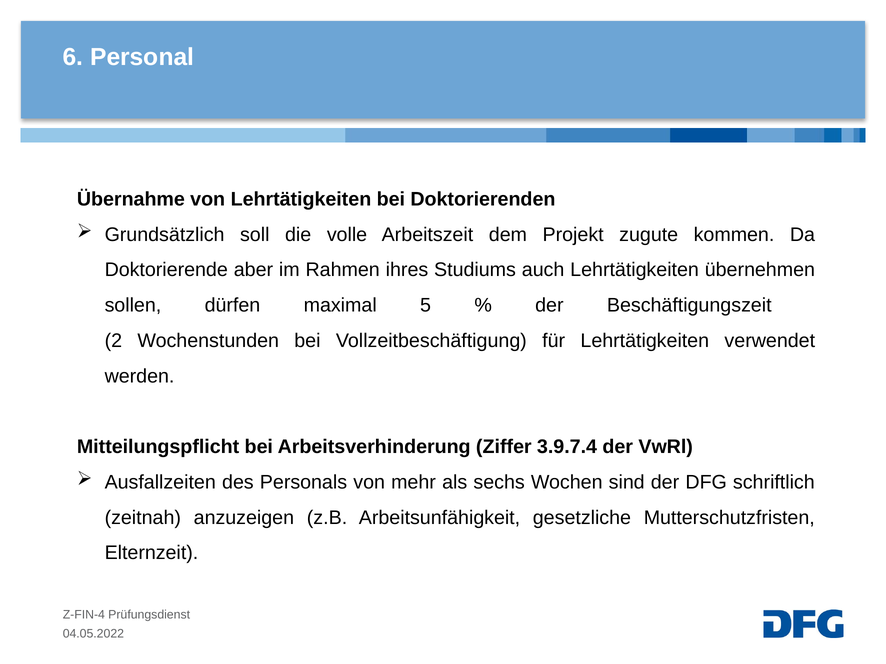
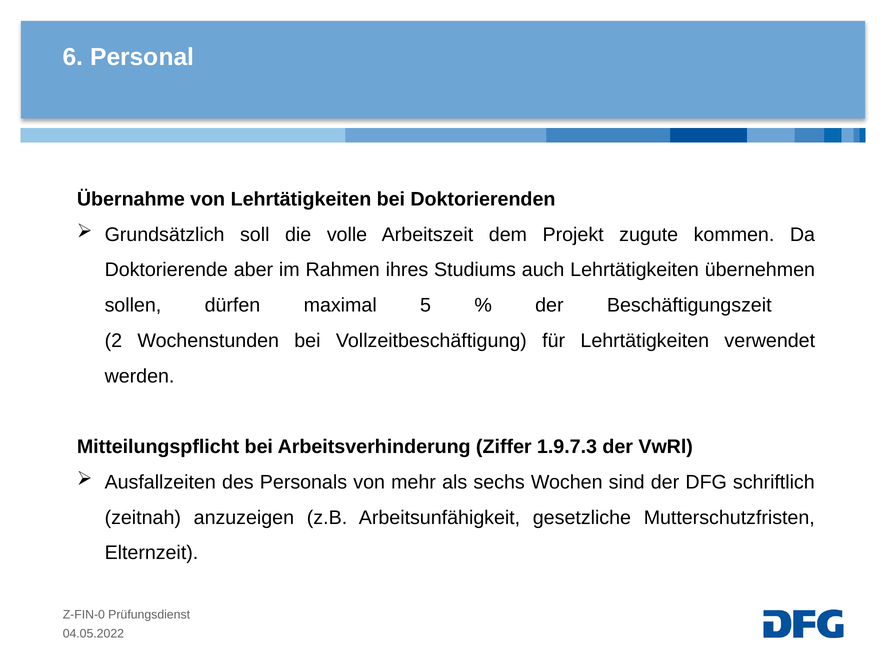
3.9.7.4: 3.9.7.4 -> 1.9.7.3
Z-FIN-4: Z-FIN-4 -> Z-FIN-0
